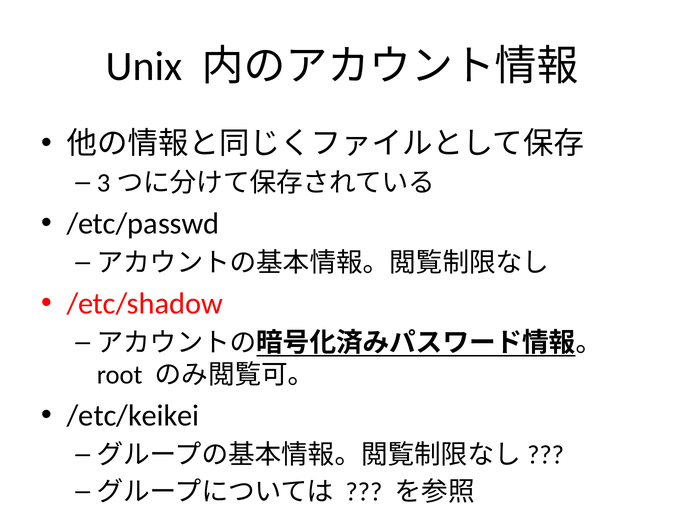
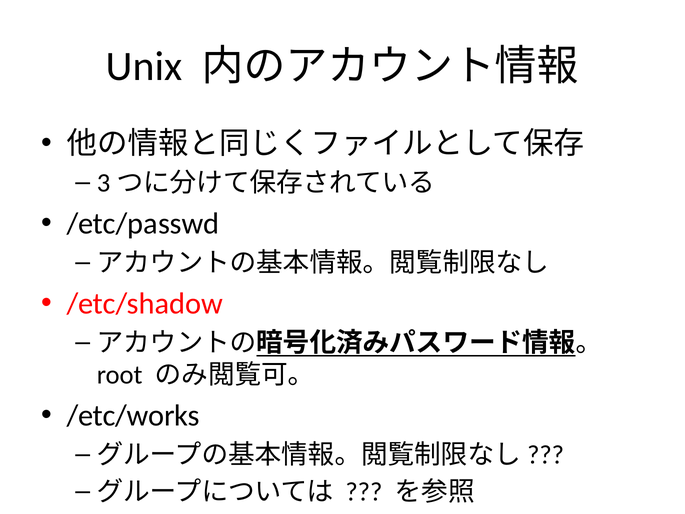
/etc/keikei: /etc/keikei -> /etc/works
